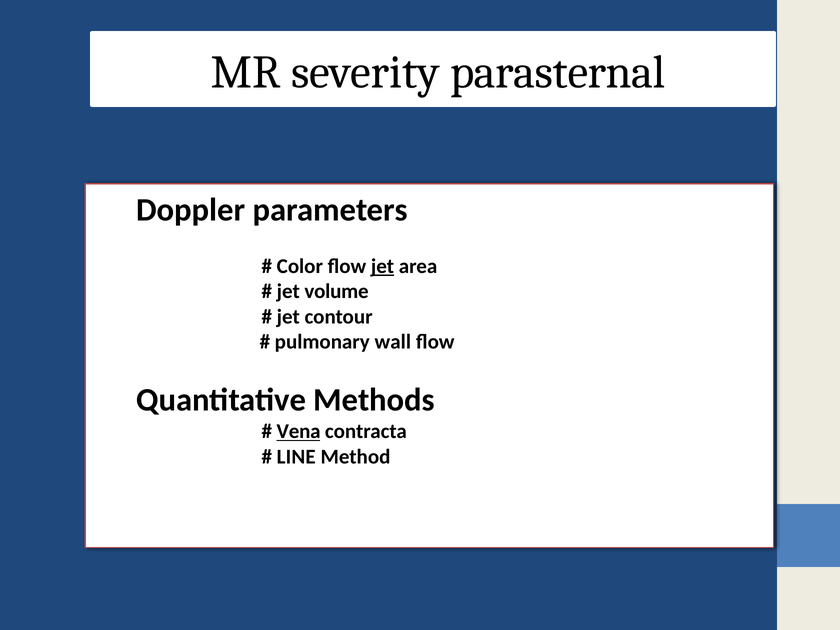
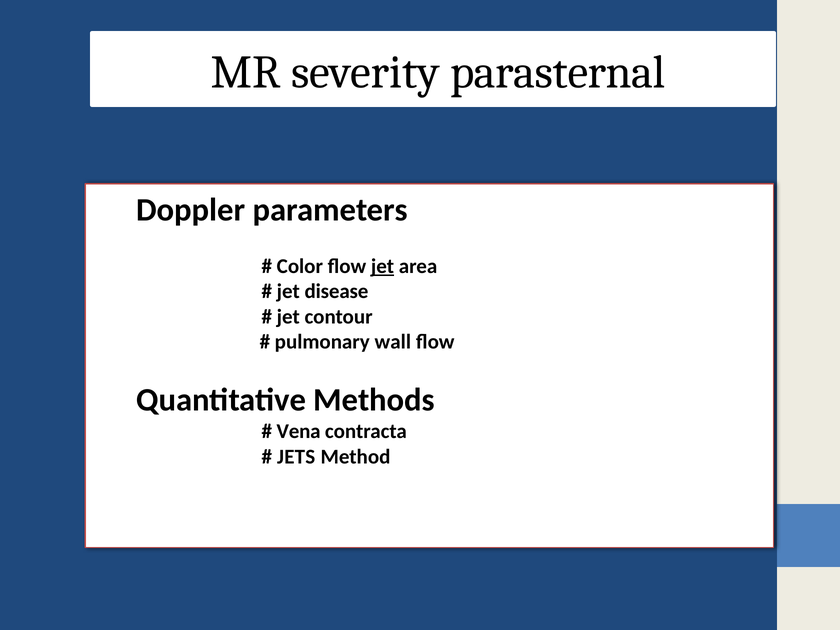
volume: volume -> disease
Vena underline: present -> none
LINE: LINE -> JETS
